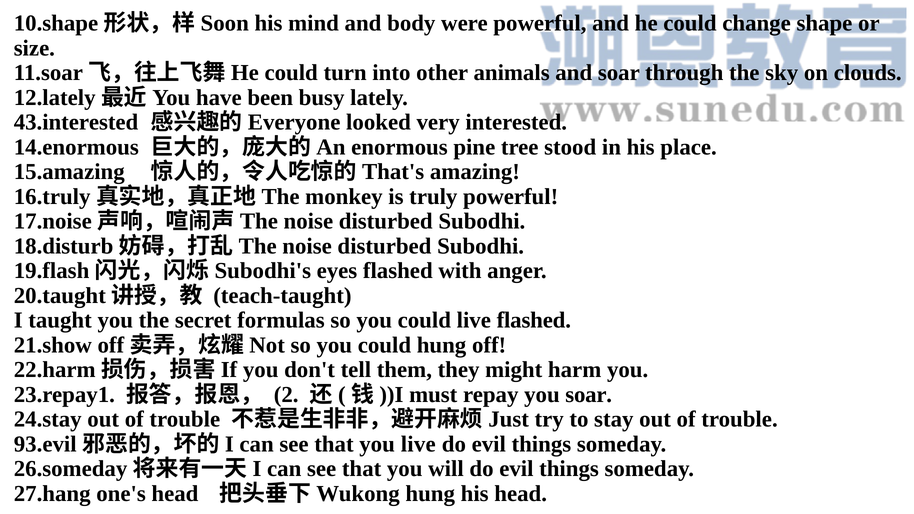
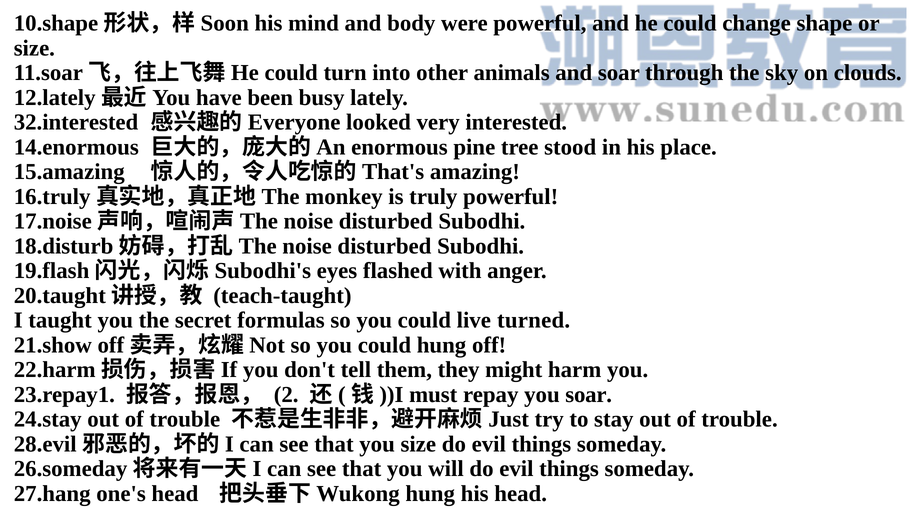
43.interested: 43.interested -> 32.interested
live flashed: flashed -> turned
93.evil: 93.evil -> 28.evil
you live: live -> size
